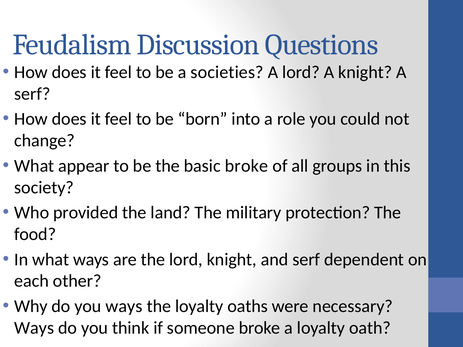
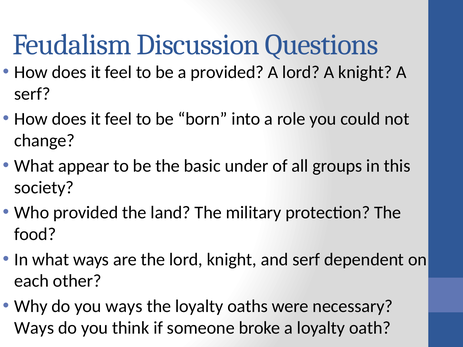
a societies: societies -> provided
basic broke: broke -> under
